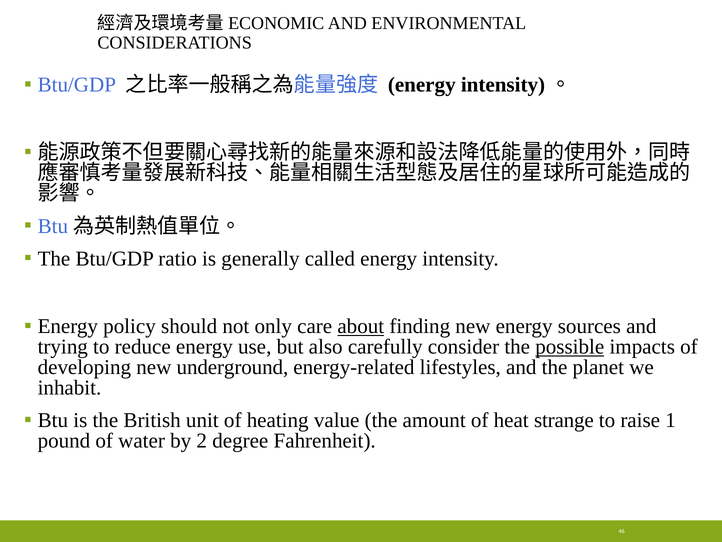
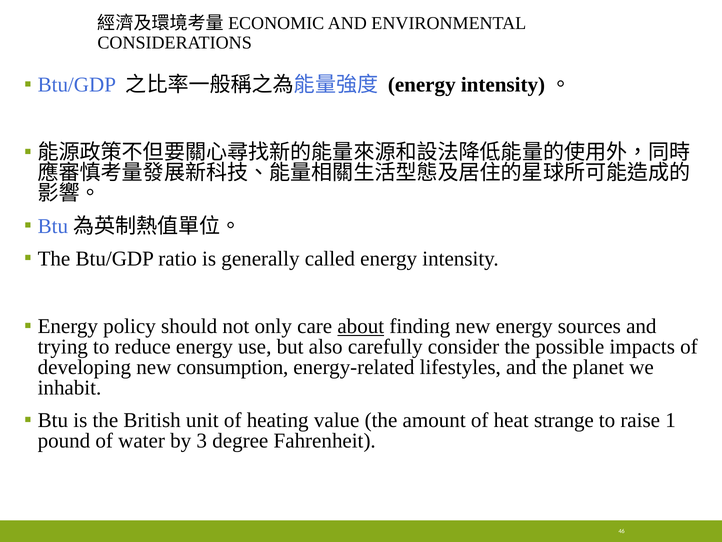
possible underline: present -> none
underground: underground -> consumption
2: 2 -> 3
